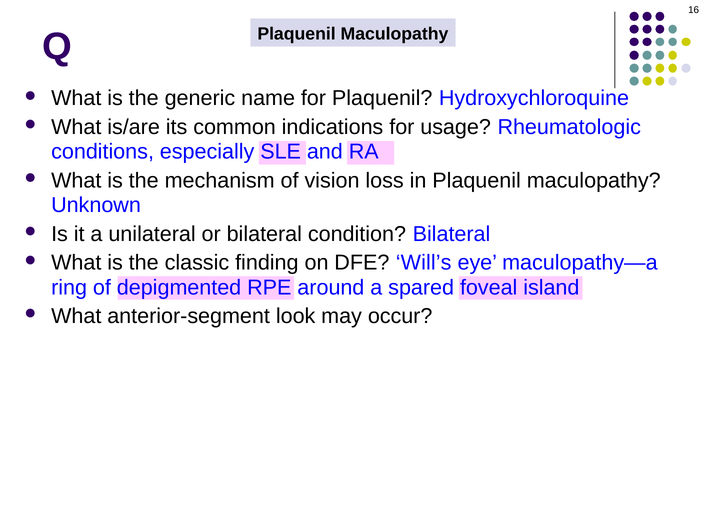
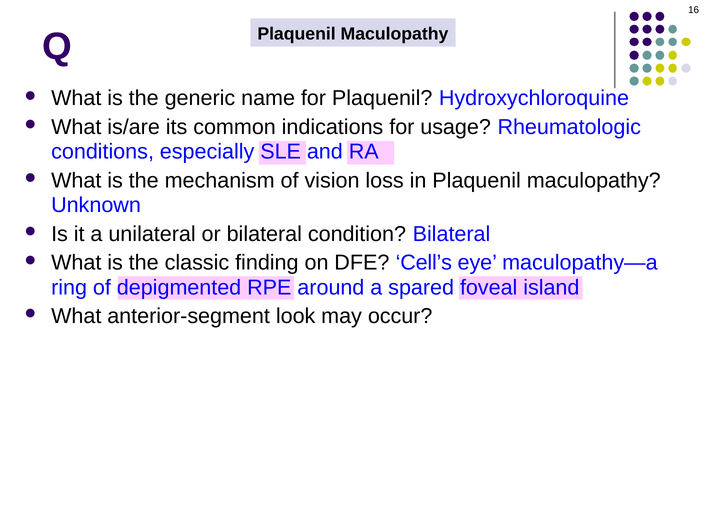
Will’s: Will’s -> Cell’s
